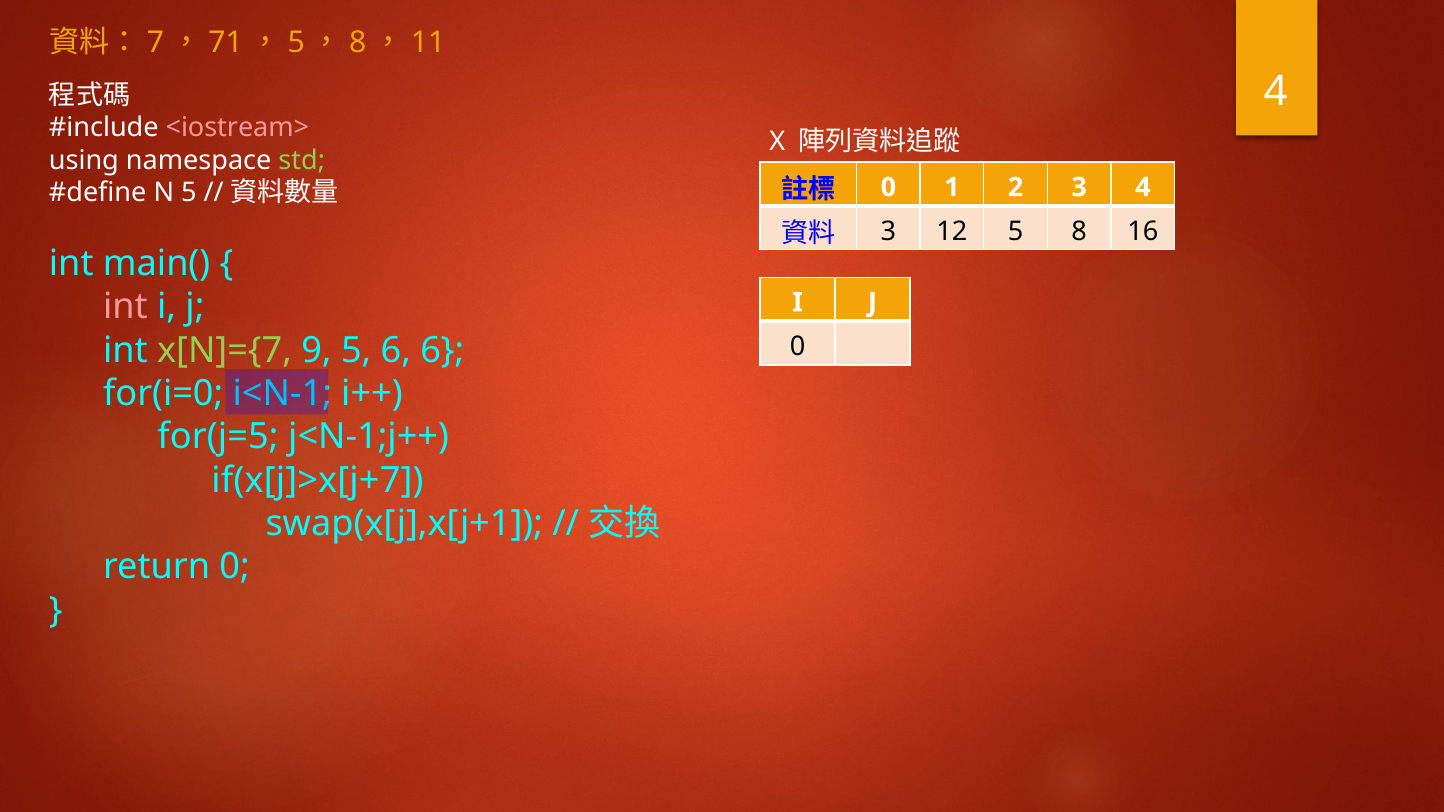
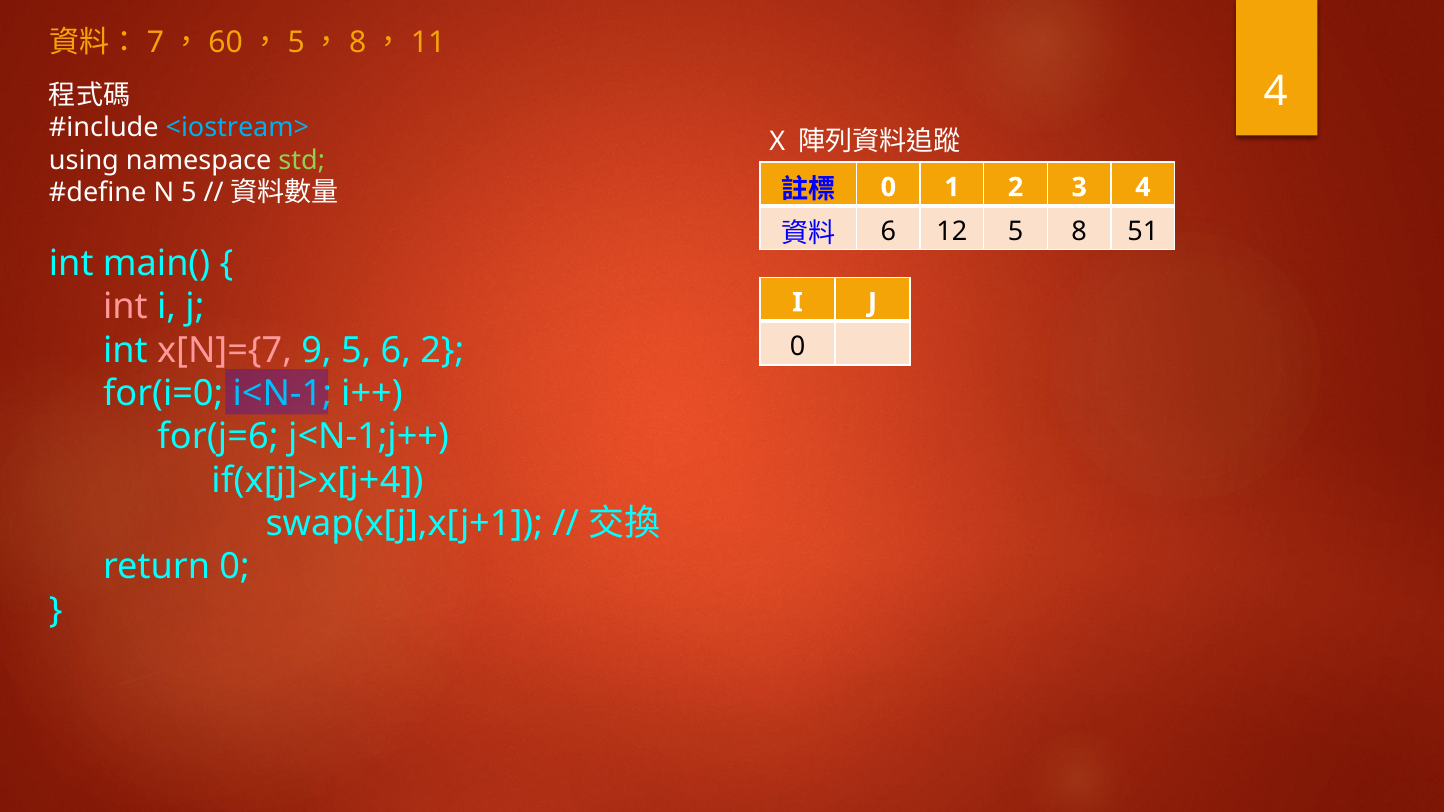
71: 71 -> 60
<iostream> colour: pink -> light blue
3 at (888, 231): 3 -> 6
16: 16 -> 51
x[N]={7 colour: light green -> pink
6 6: 6 -> 2
for(j=5: for(j=5 -> for(j=6
if(x[j]>x[j+7: if(x[j]>x[j+7 -> if(x[j]>x[j+4
